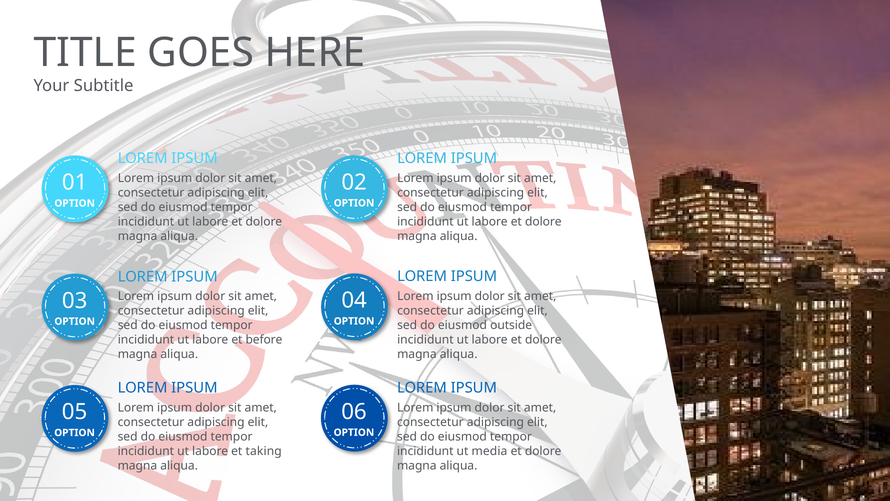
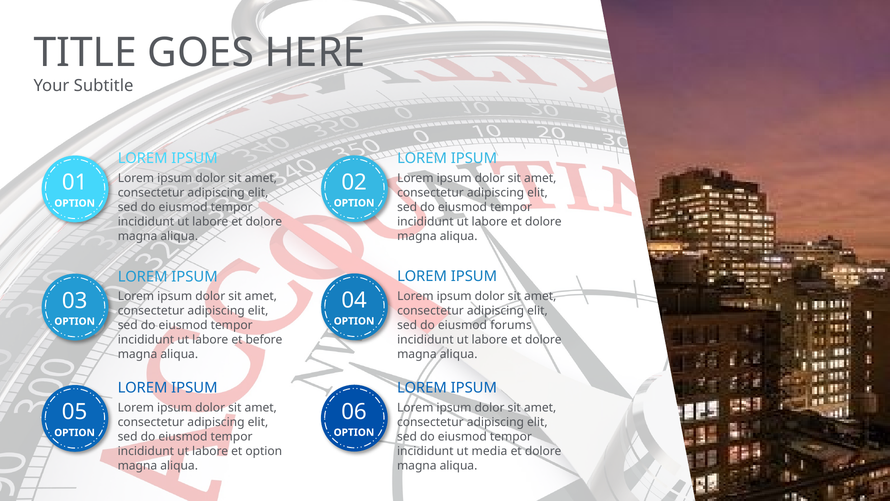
outside: outside -> forums
et taking: taking -> option
